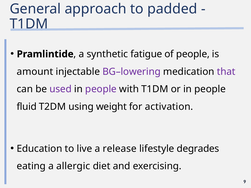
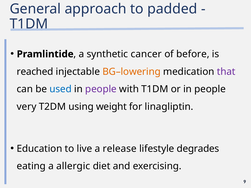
fatigue: fatigue -> cancer
of people: people -> before
amount: amount -> reached
BG–lowering colour: purple -> orange
used colour: purple -> blue
fluid: fluid -> very
activation: activation -> linagliptin
